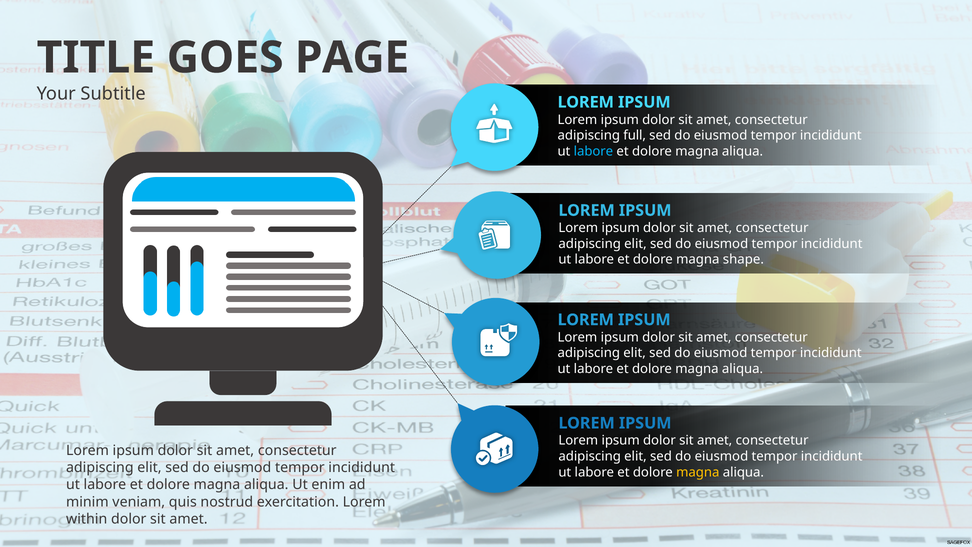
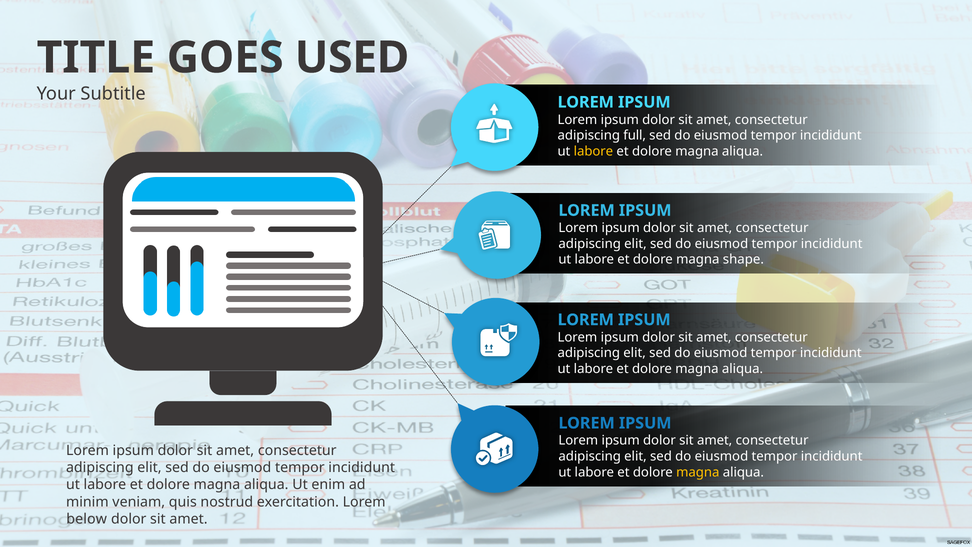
PAGE: PAGE -> USED
labore at (593, 151) colour: light blue -> yellow
within: within -> below
